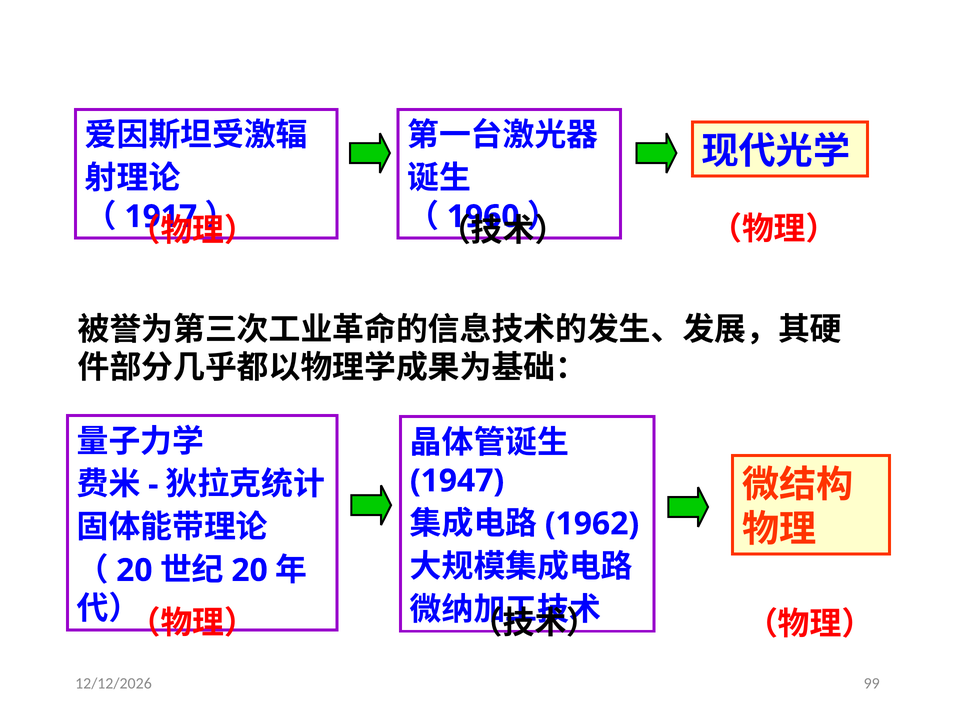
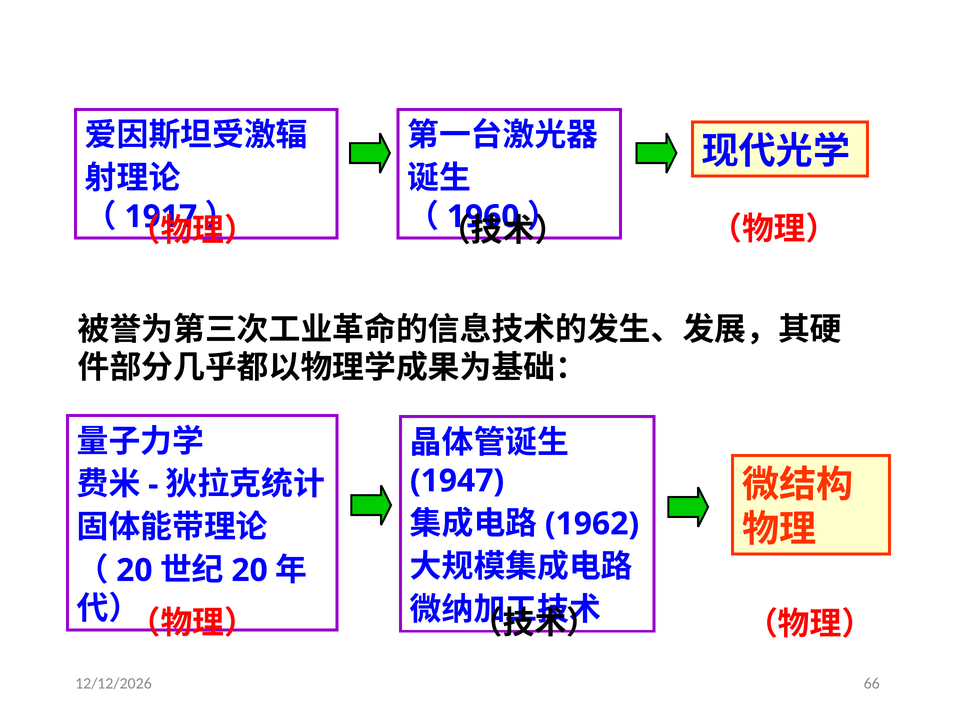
99: 99 -> 66
